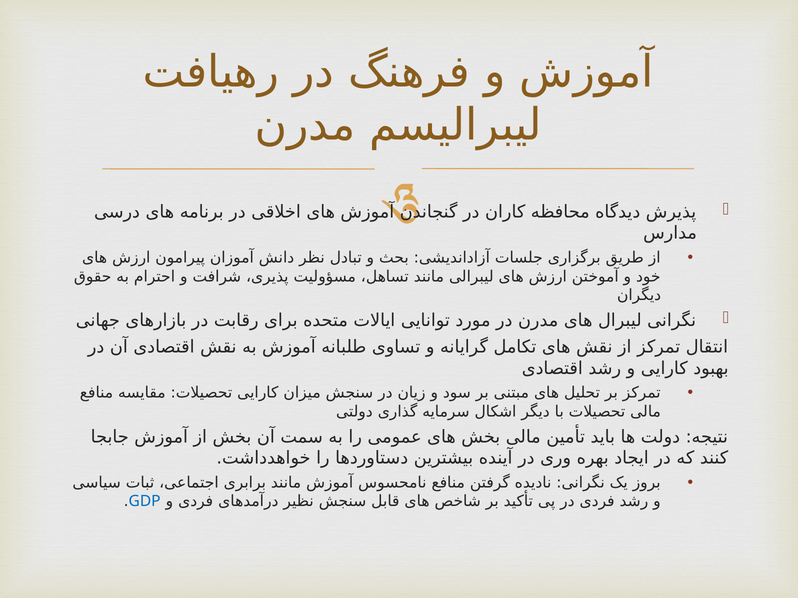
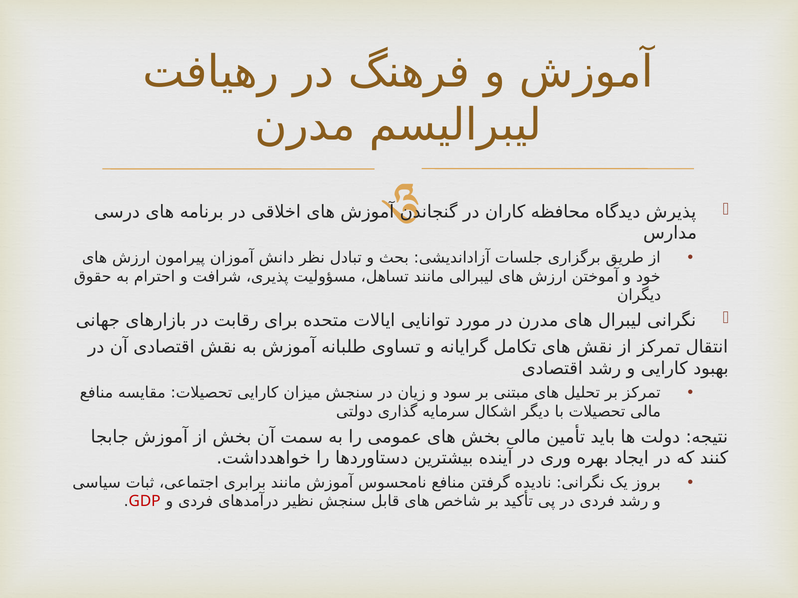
GDP colour: blue -> red
